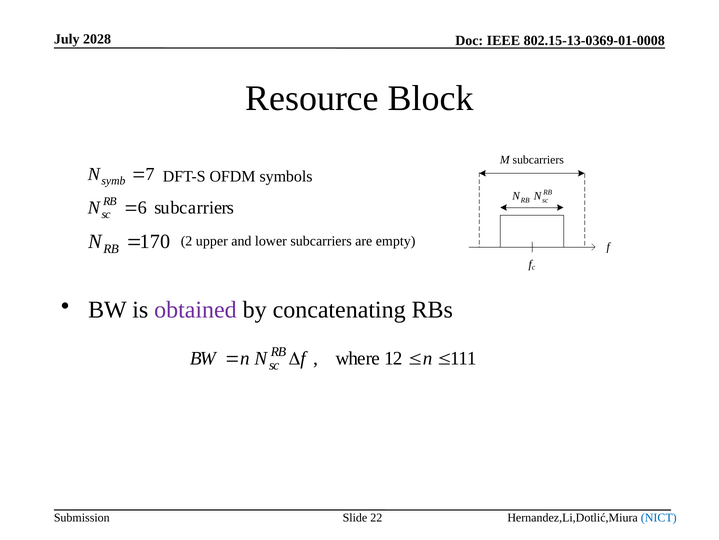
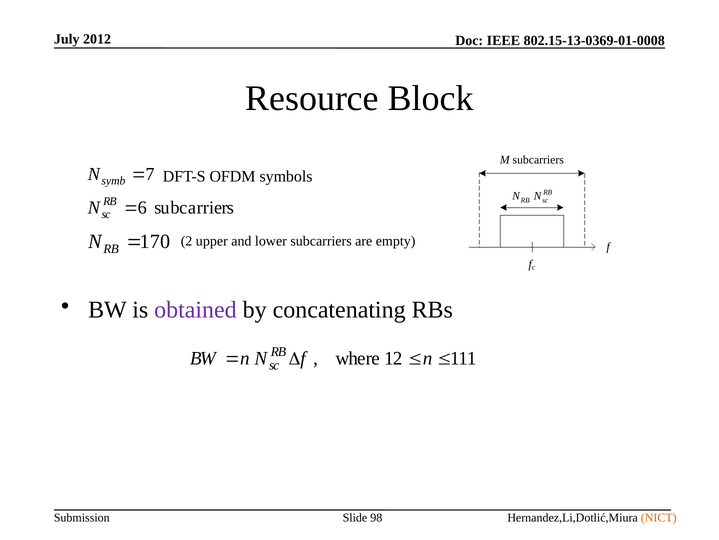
2028: 2028 -> 2012
22: 22 -> 98
NICT colour: blue -> orange
